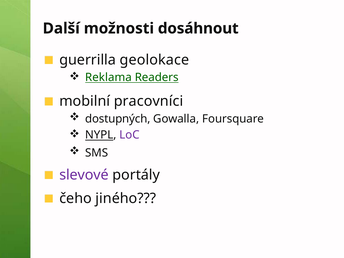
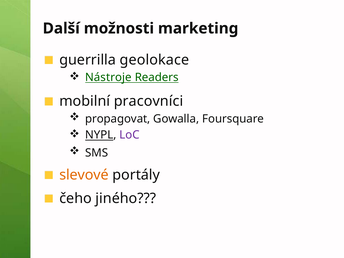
dosáhnout: dosáhnout -> marketing
Reklama: Reklama -> Nástroje
dostupných: dostupných -> propagovat
slevové colour: purple -> orange
